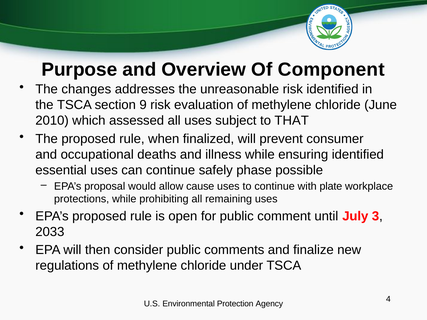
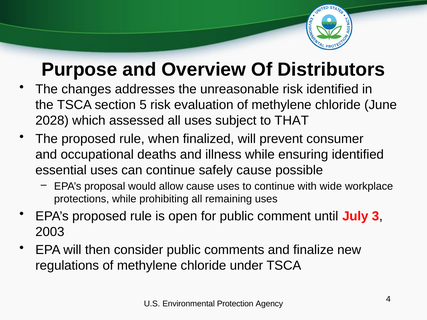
Component: Component -> Distributors
9: 9 -> 5
2010: 2010 -> 2028
safely phase: phase -> cause
plate: plate -> wide
2033: 2033 -> 2003
